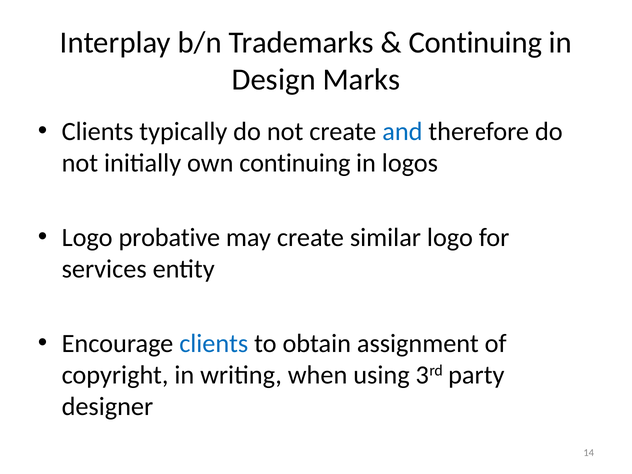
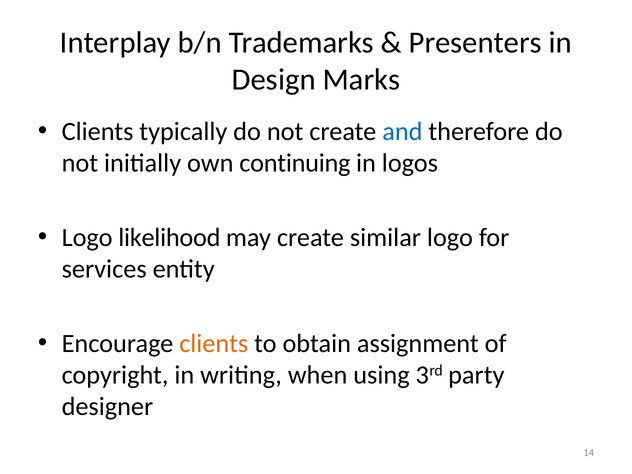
Continuing at (475, 43): Continuing -> Presenters
probative: probative -> likelihood
clients at (214, 343) colour: blue -> orange
